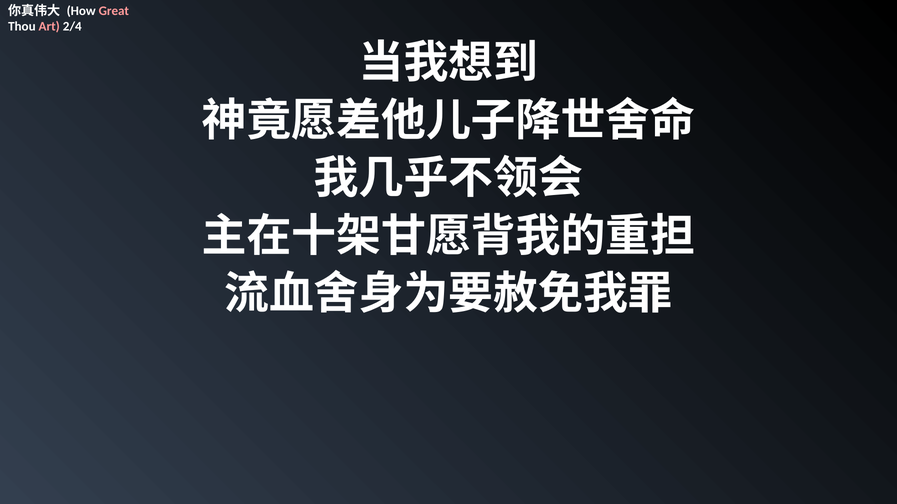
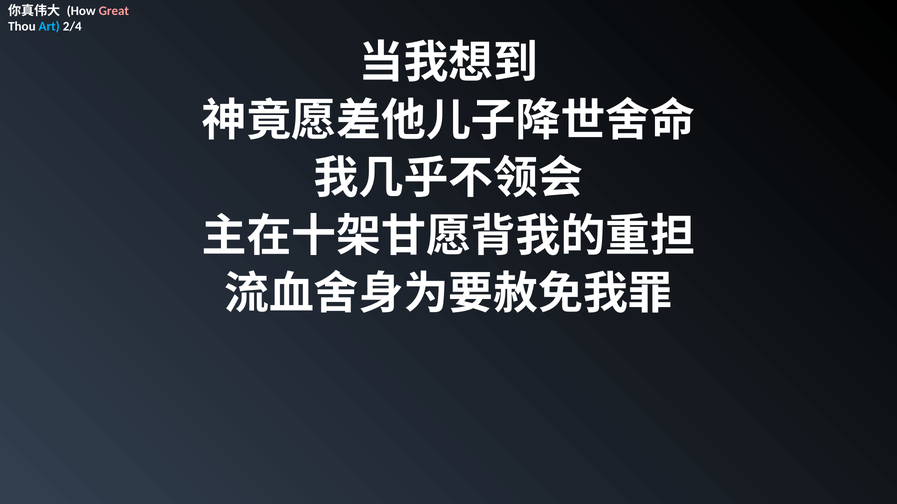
Art colour: pink -> light blue
